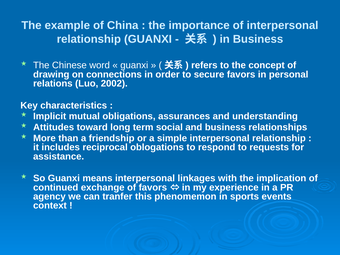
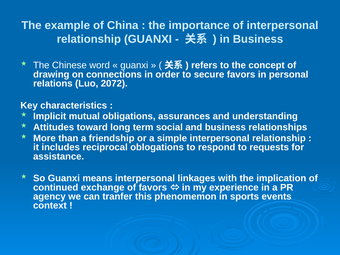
2002: 2002 -> 2072
